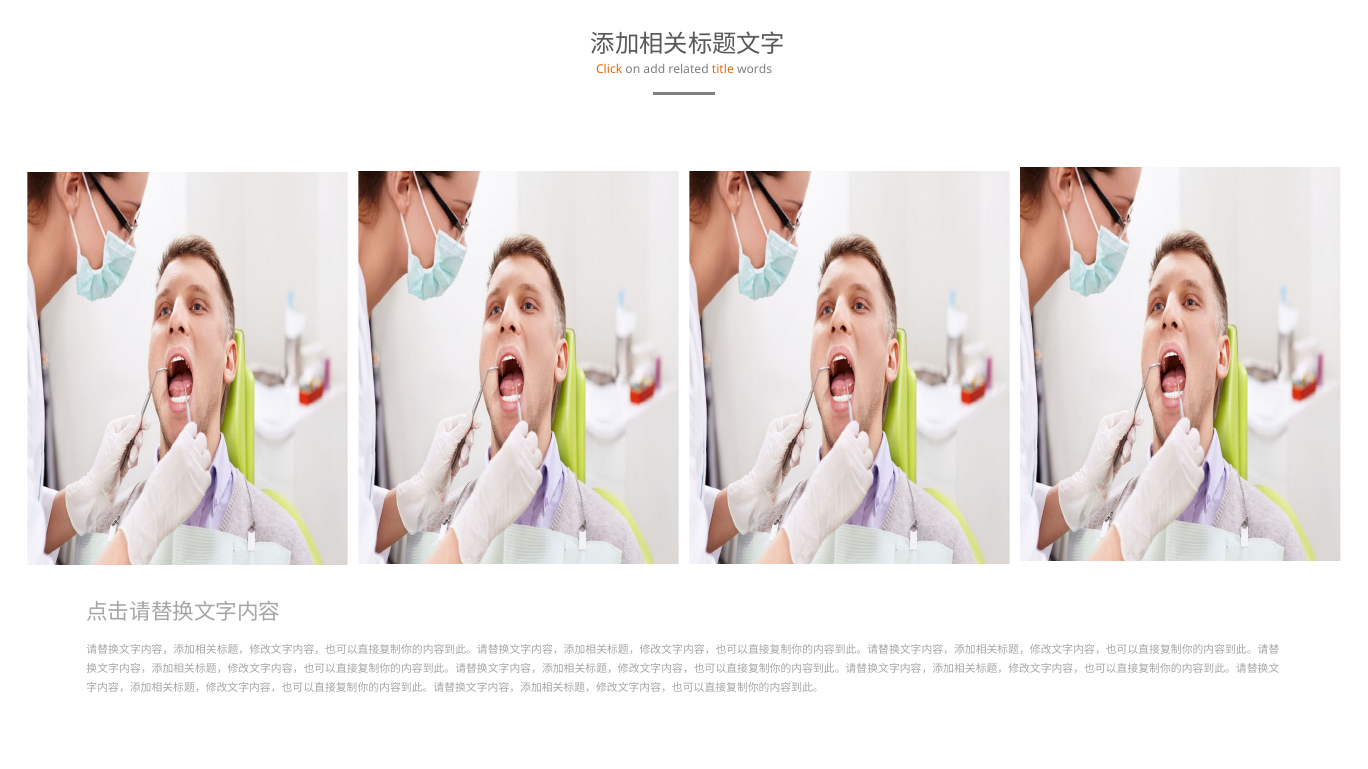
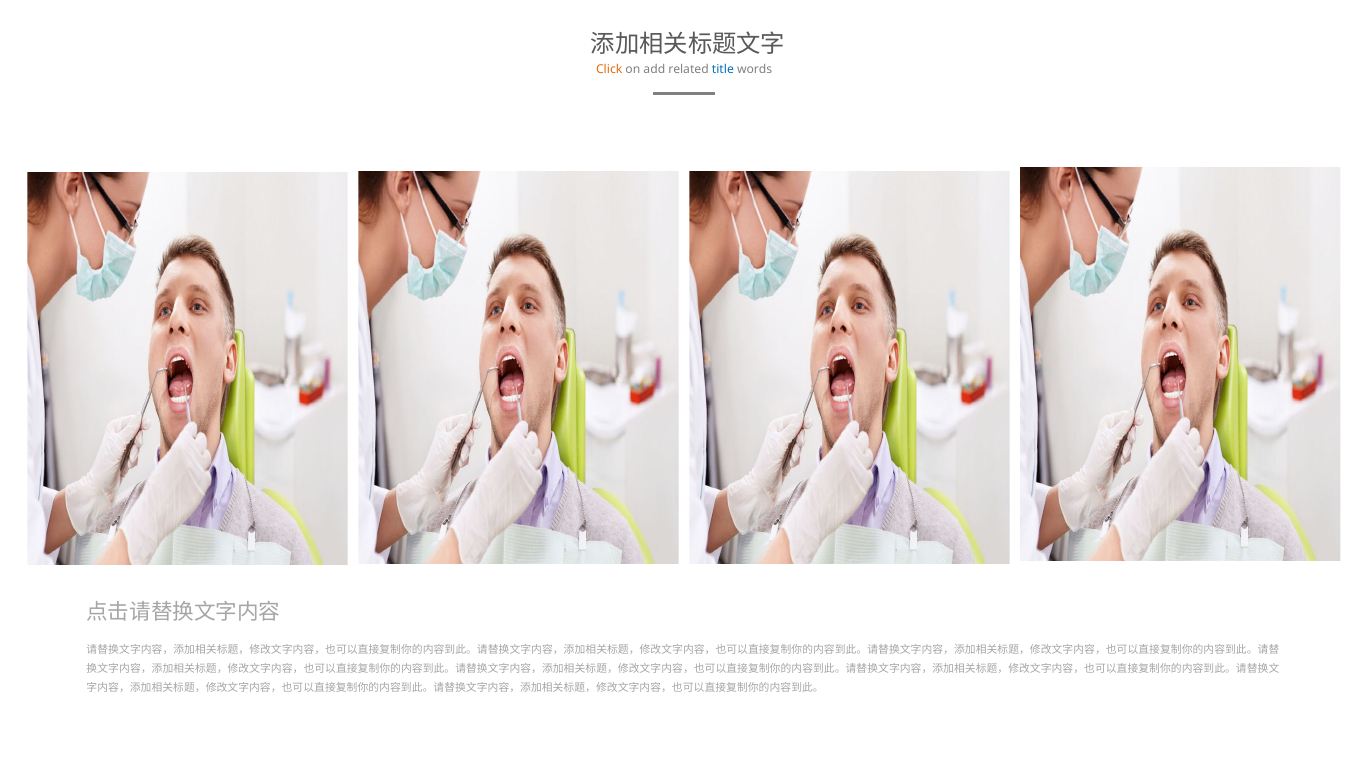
title colour: orange -> blue
